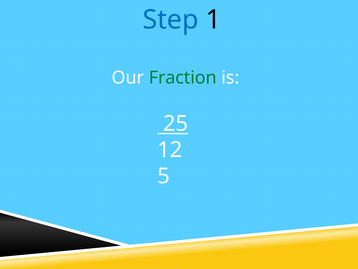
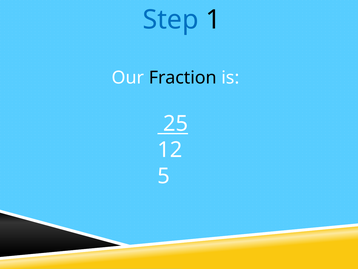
Fraction colour: green -> black
